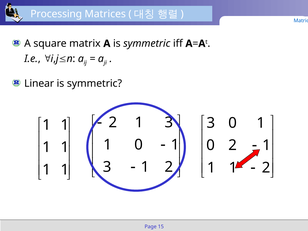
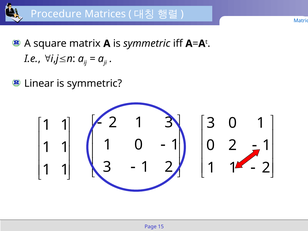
Processing: Processing -> Procedure
